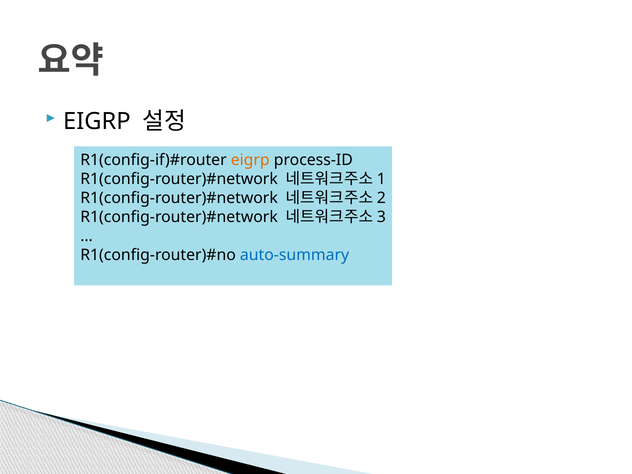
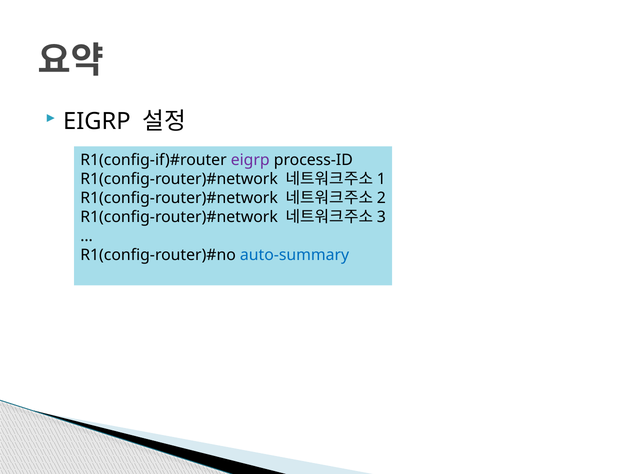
eigrp at (250, 160) colour: orange -> purple
